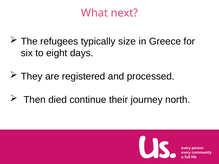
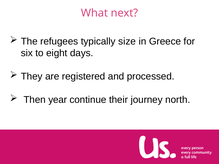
died: died -> year
